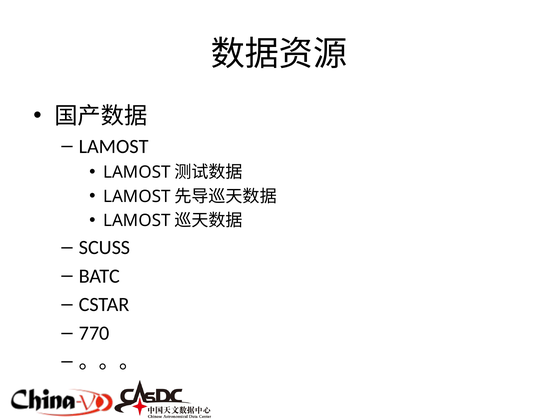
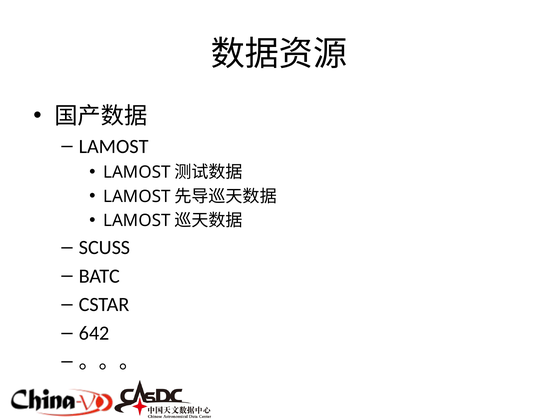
770: 770 -> 642
